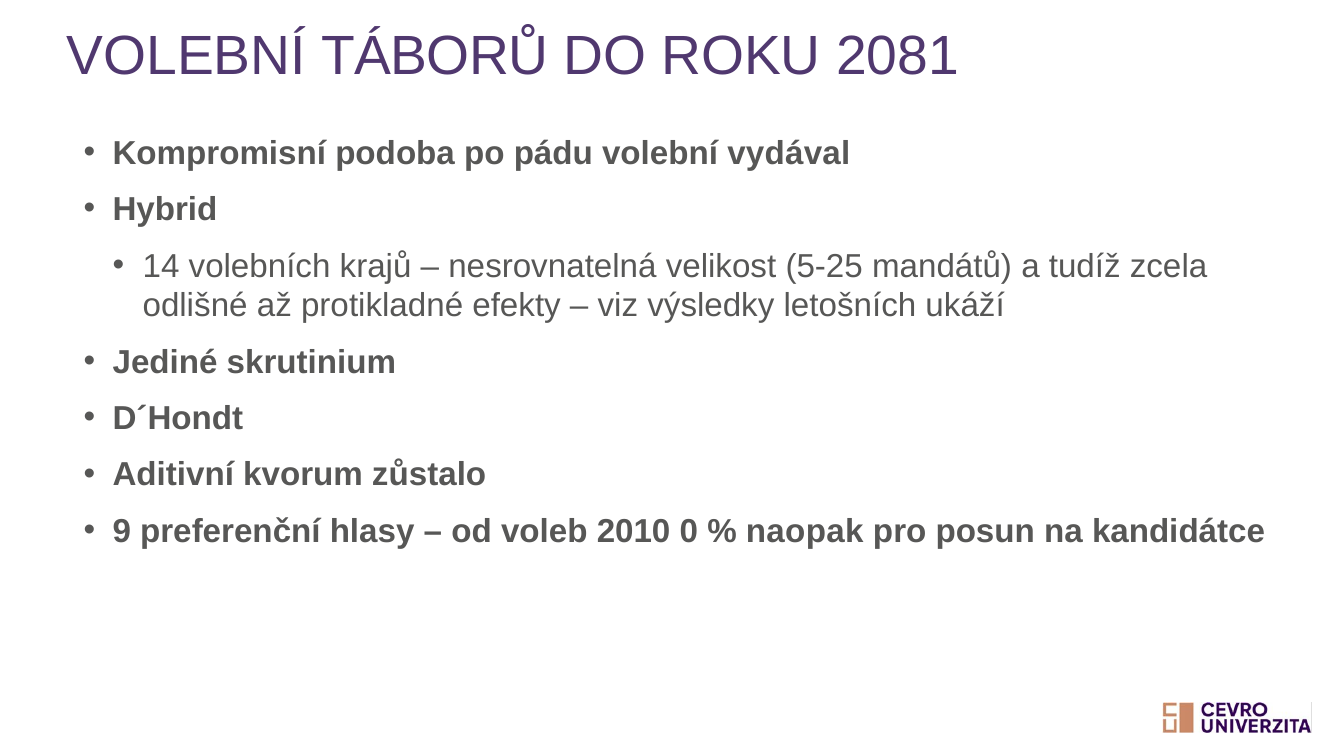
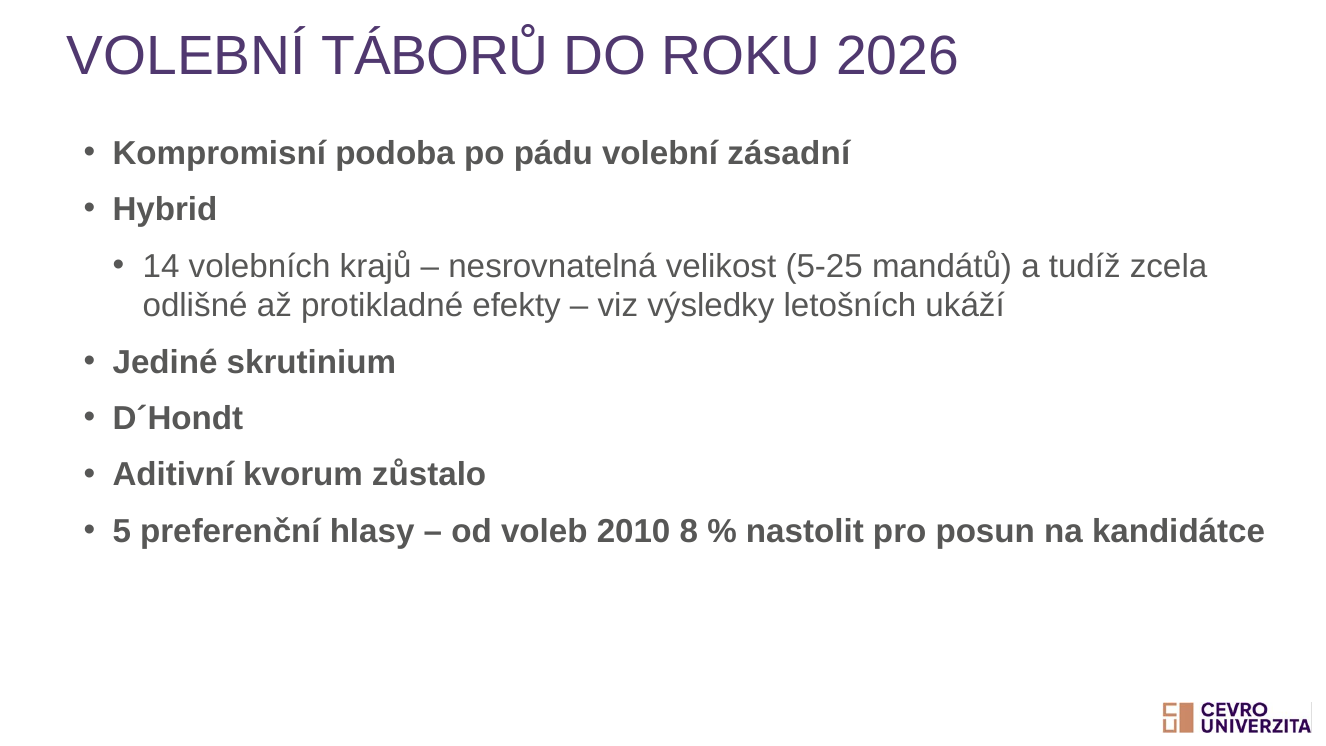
2081: 2081 -> 2026
vydával: vydával -> zásadní
9: 9 -> 5
0: 0 -> 8
naopak: naopak -> nastolit
